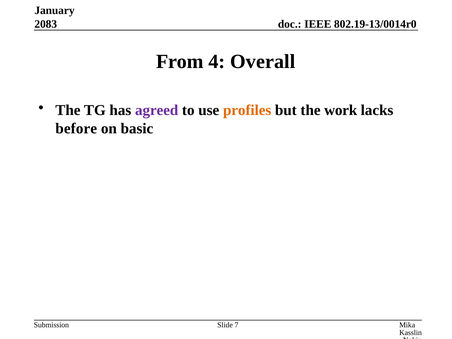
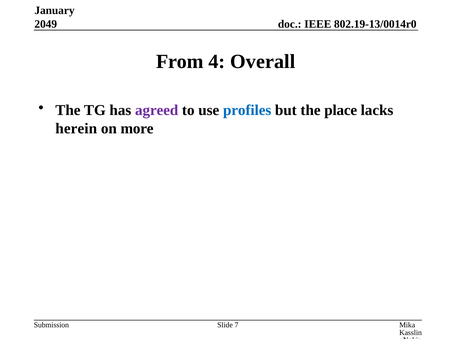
2083: 2083 -> 2049
profiles colour: orange -> blue
work: work -> place
before: before -> herein
basic: basic -> more
